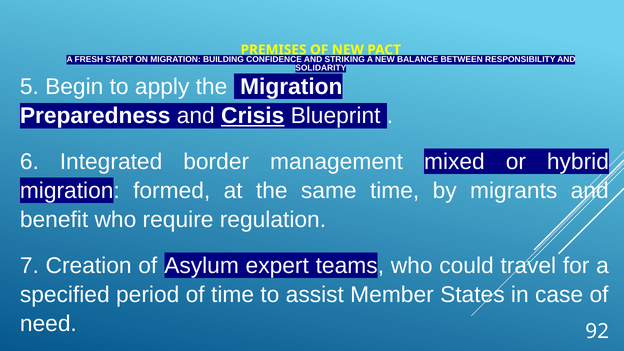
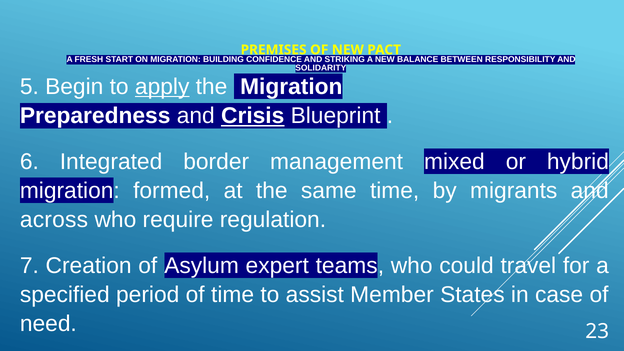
apply underline: none -> present
benefit: benefit -> across
92: 92 -> 23
